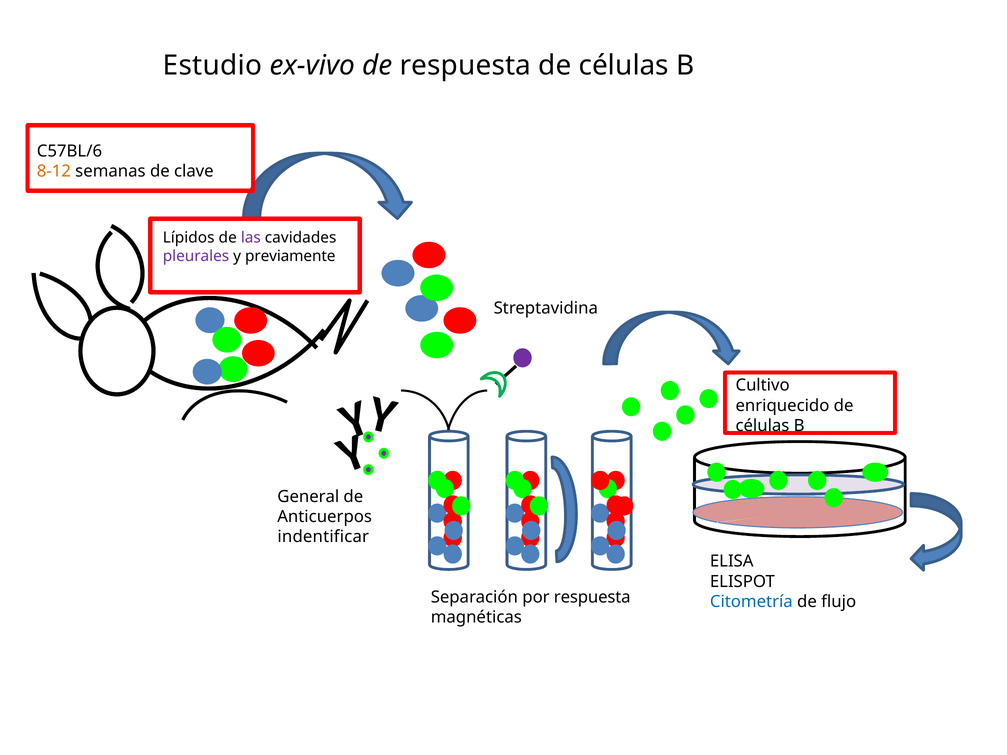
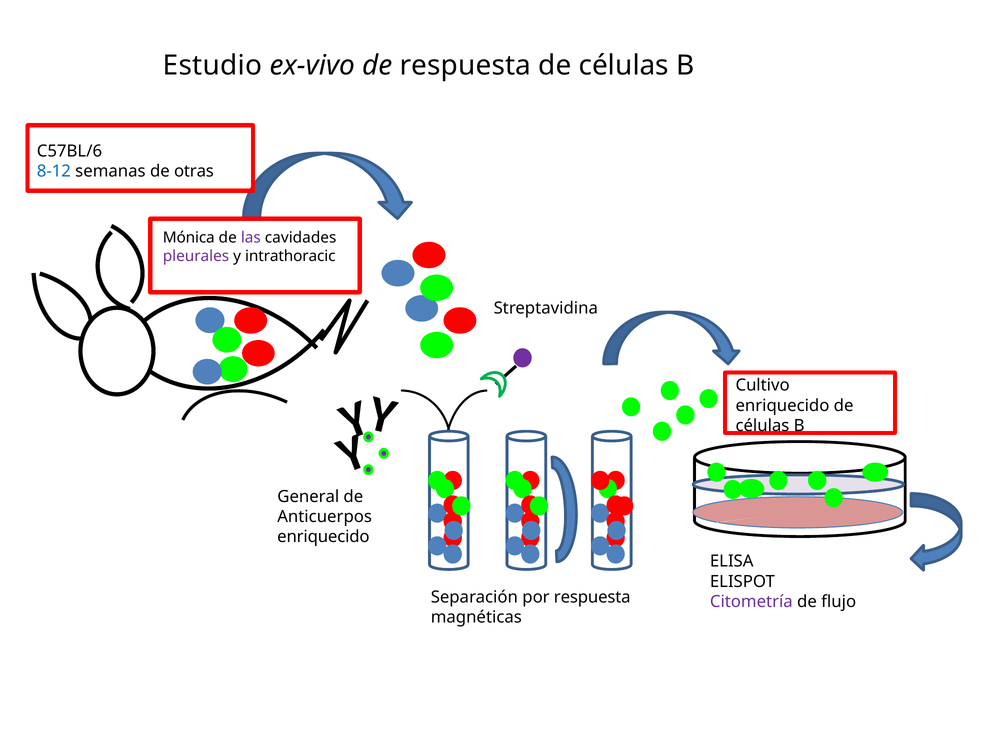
8-12 colour: orange -> blue
clave: clave -> otras
Lípidos: Lípidos -> Mónica
previamente: previamente -> intrathoracic
indentificar at (323, 537): indentificar -> enriquecido
Citometría colour: blue -> purple
